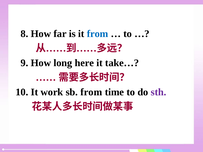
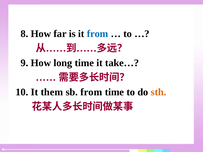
long here: here -> time
work: work -> them
sth colour: purple -> orange
